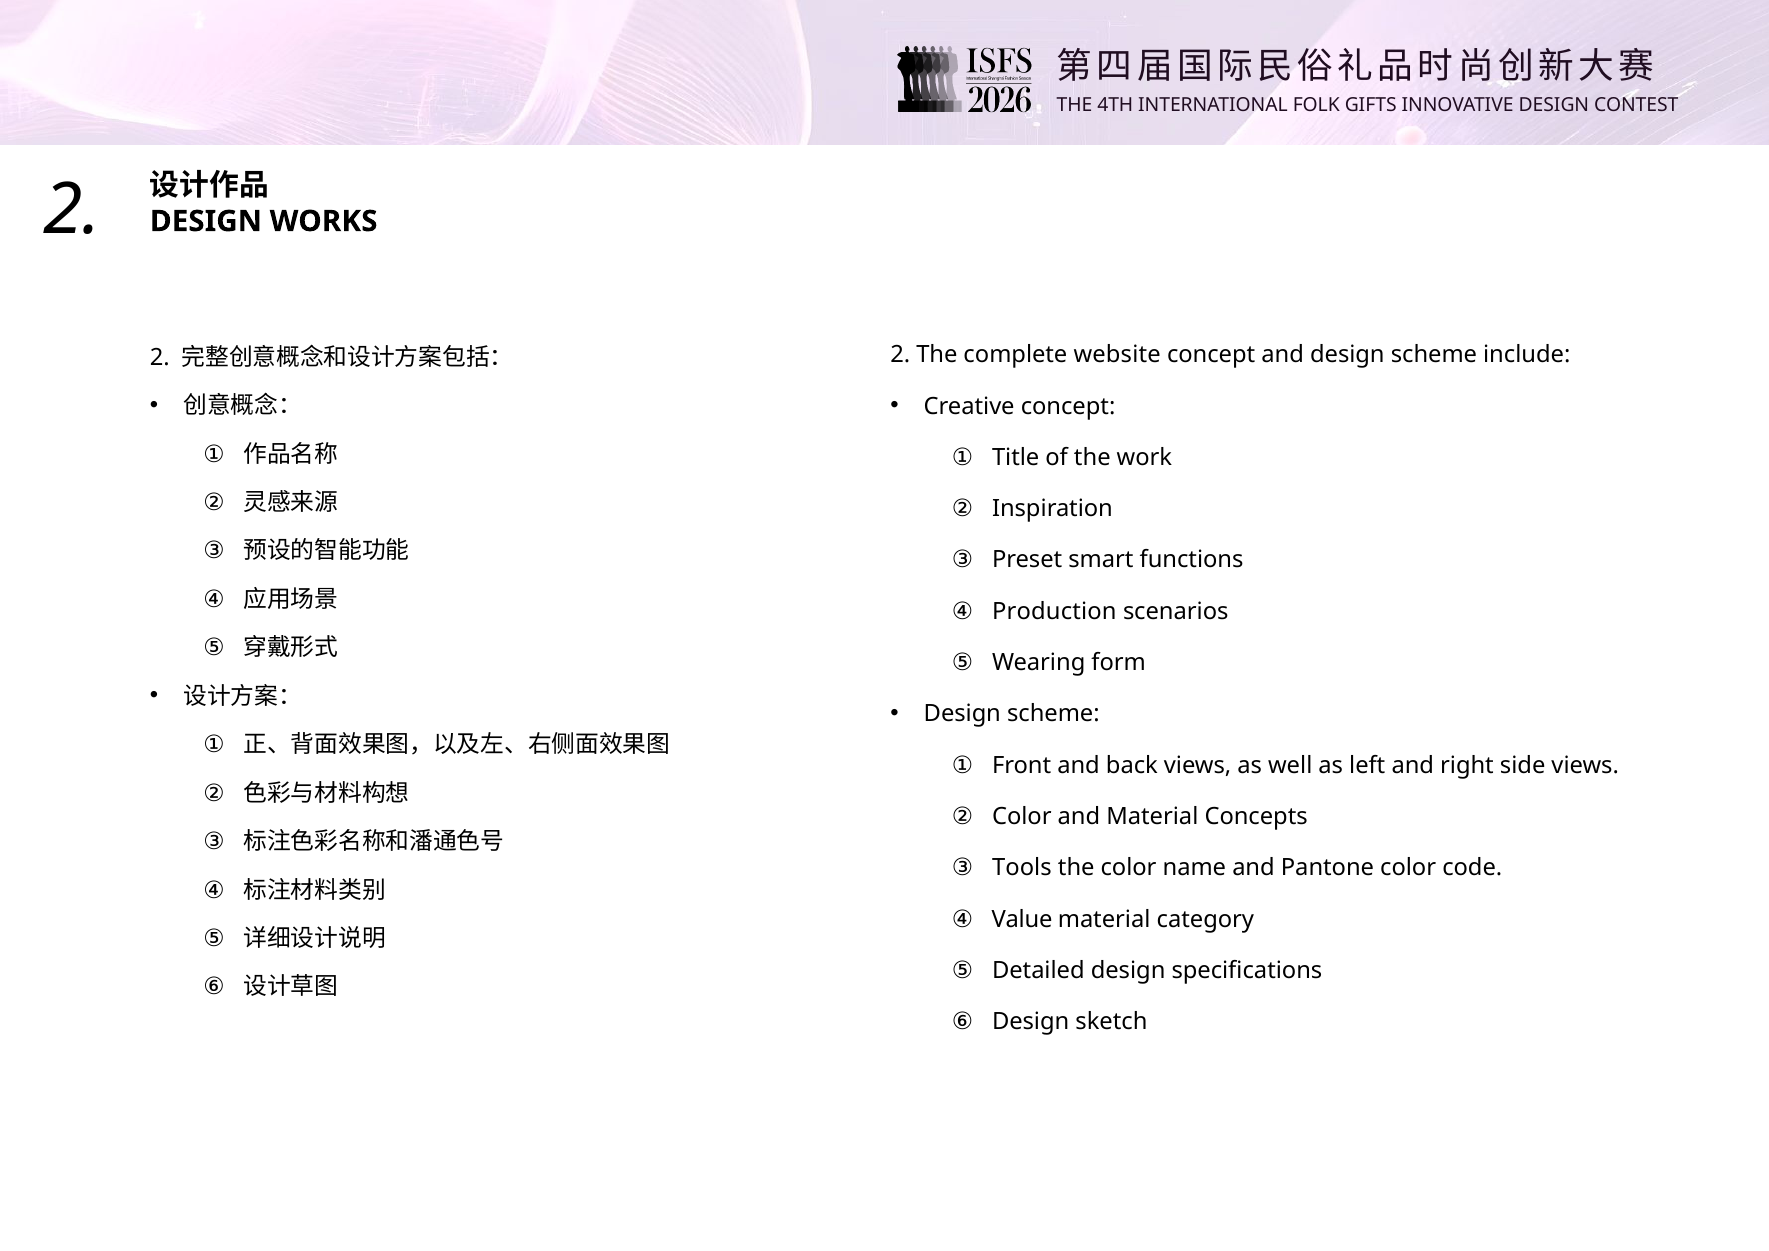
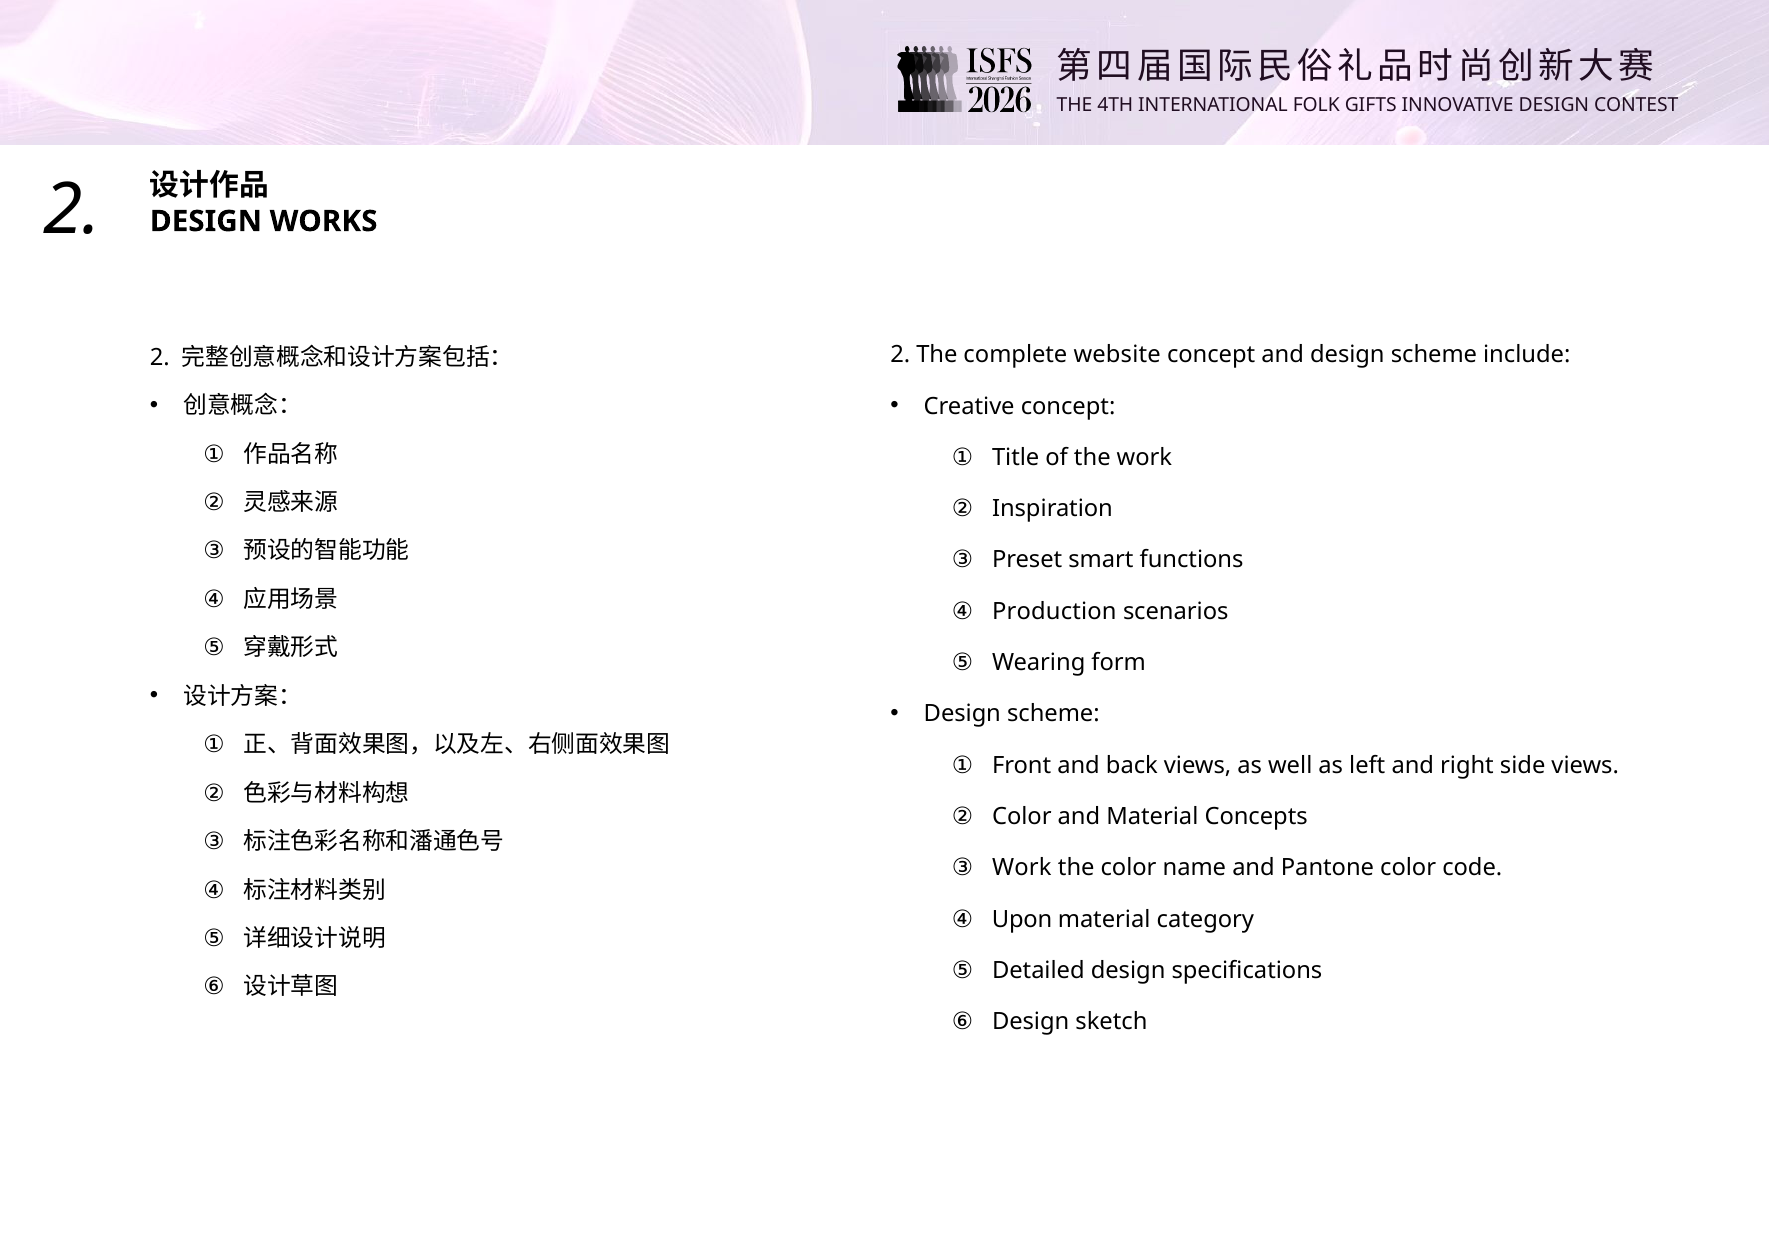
Tools at (1022, 868): Tools -> Work
Value: Value -> Upon
